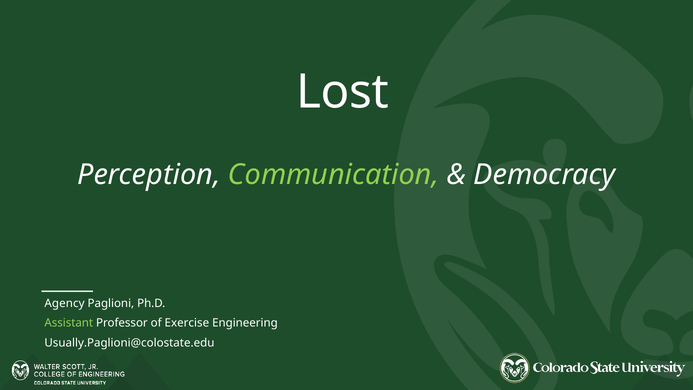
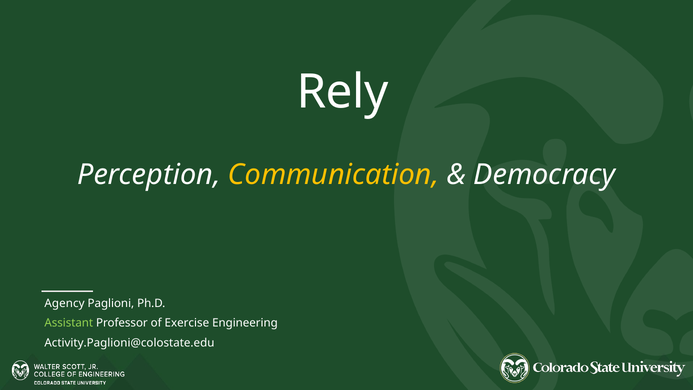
Lost: Lost -> Rely
Communication colour: light green -> yellow
Usually.Paglioni@colostate.edu: Usually.Paglioni@colostate.edu -> Activity.Paglioni@colostate.edu
